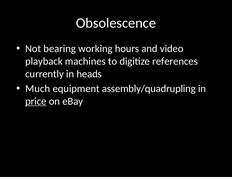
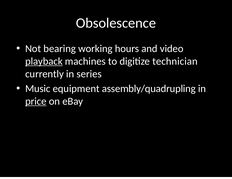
playback underline: none -> present
references: references -> technician
heads: heads -> series
Much: Much -> Music
